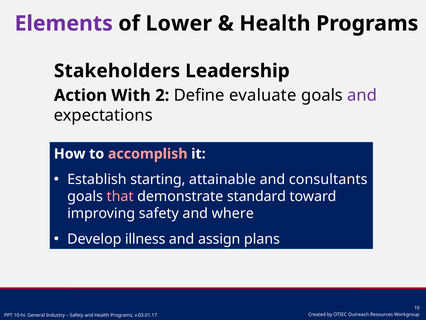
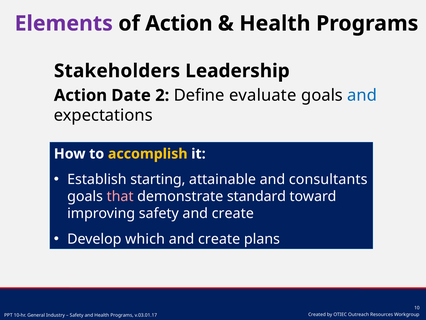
of Lower: Lower -> Action
With: With -> Date
and at (362, 95) colour: purple -> blue
accomplish colour: pink -> yellow
safety and where: where -> create
illness: illness -> which
assign at (219, 239): assign -> create
